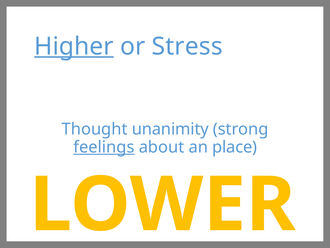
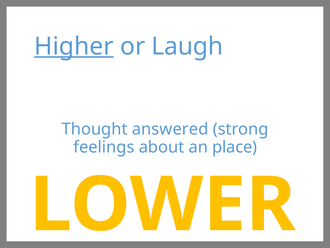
Stress: Stress -> Laugh
unanimity: unanimity -> answered
feelings underline: present -> none
